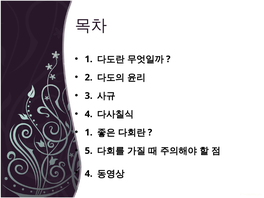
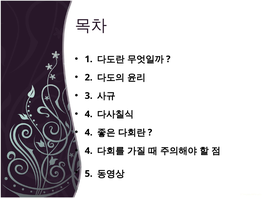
1 at (89, 132): 1 -> 4
5 at (89, 151): 5 -> 4
4 at (89, 174): 4 -> 5
